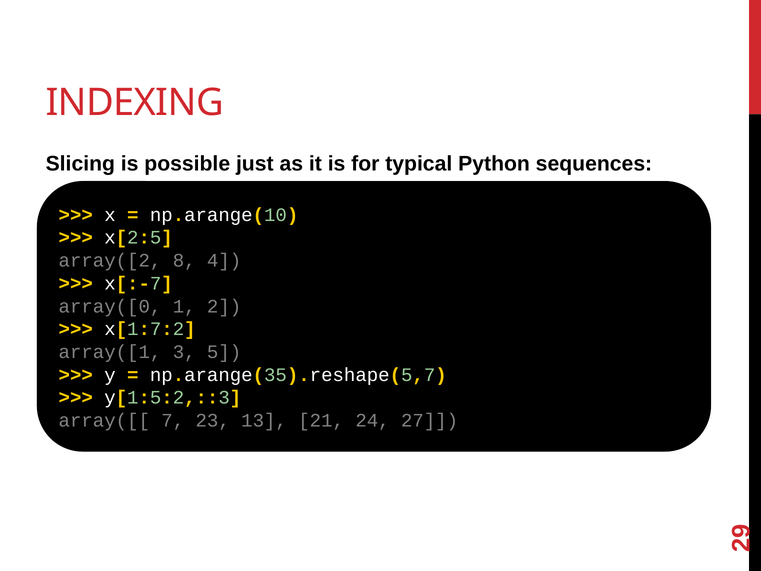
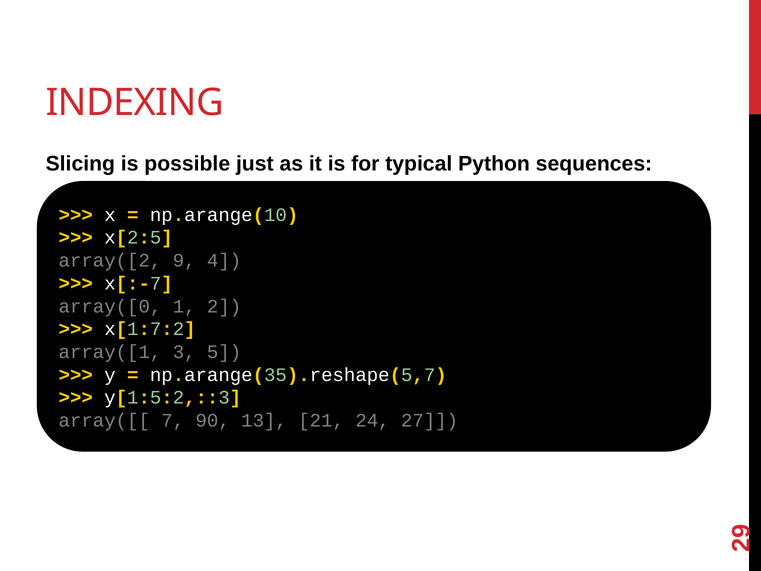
array([2 8: 8 -> 9
23: 23 -> 90
